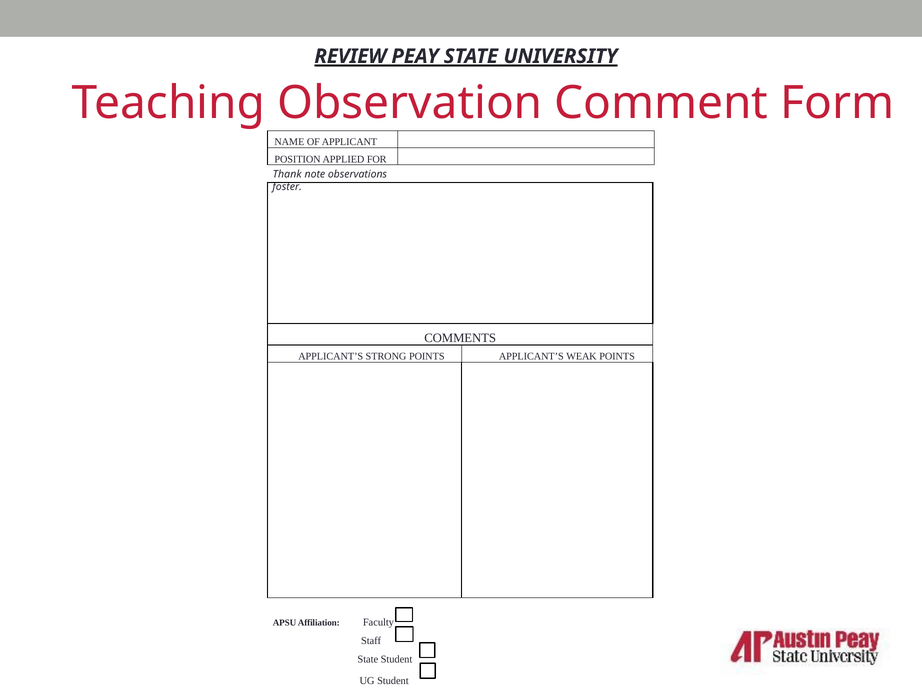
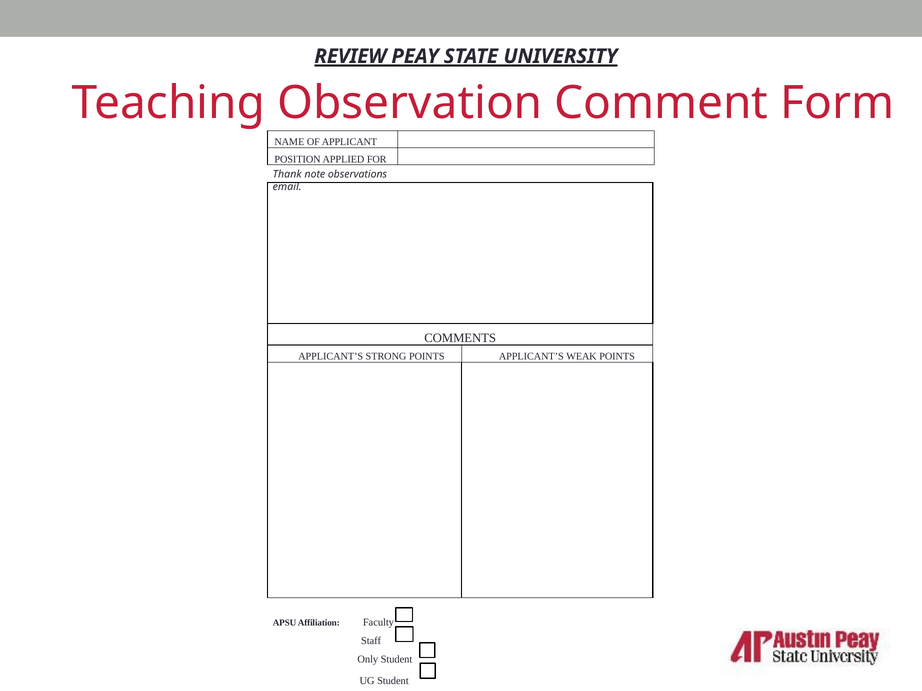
foster: foster -> email
State at (368, 660): State -> Only
